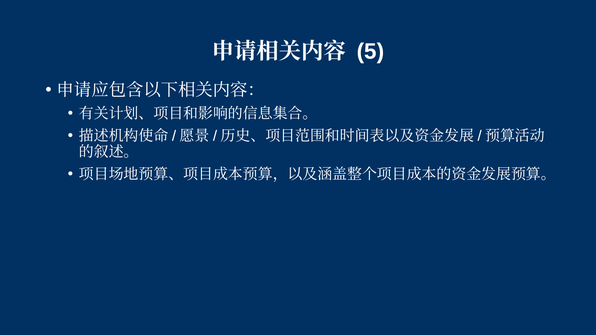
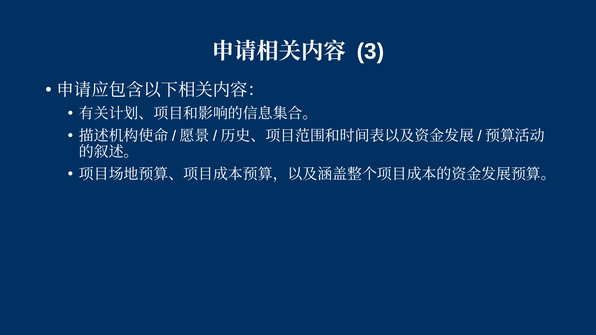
5: 5 -> 3
